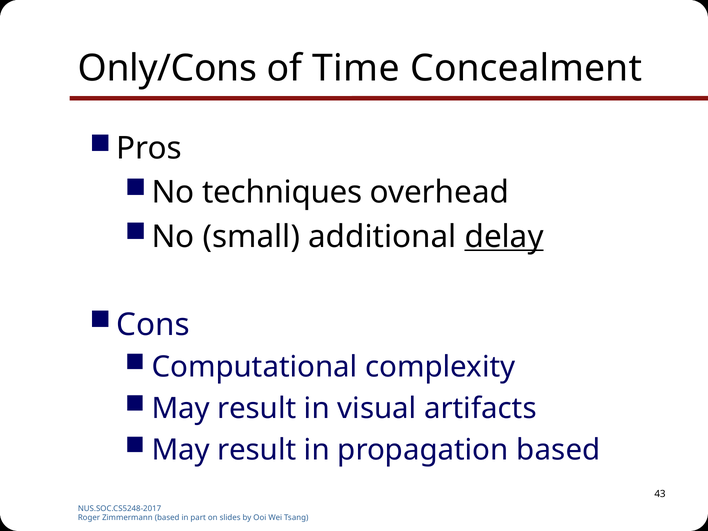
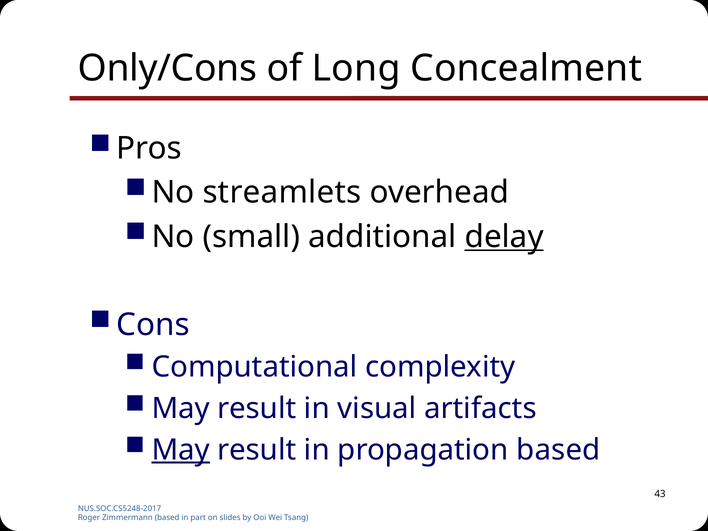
Time: Time -> Long
techniques: techniques -> streamlets
May at (181, 450) underline: none -> present
